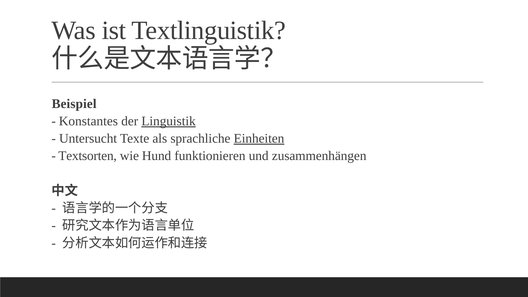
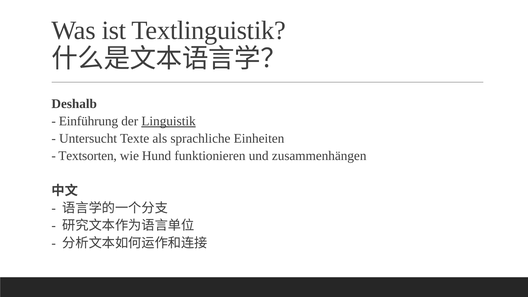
Beispiel: Beispiel -> Deshalb
Konstantes: Konstantes -> Einführung
Einheiten underline: present -> none
